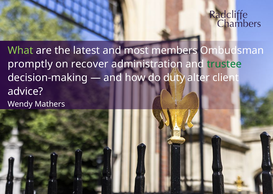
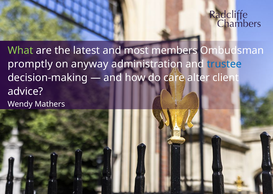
recover: recover -> anyway
trustee colour: green -> blue
duty: duty -> care
